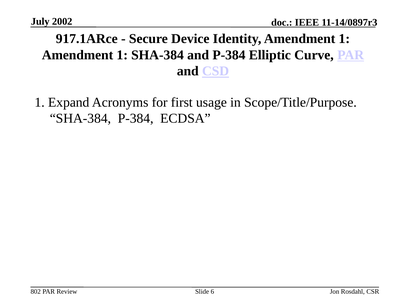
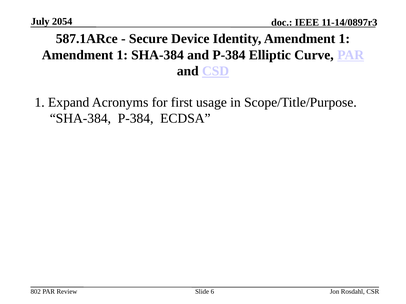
2002: 2002 -> 2054
917.1ARce: 917.1ARce -> 587.1ARce
